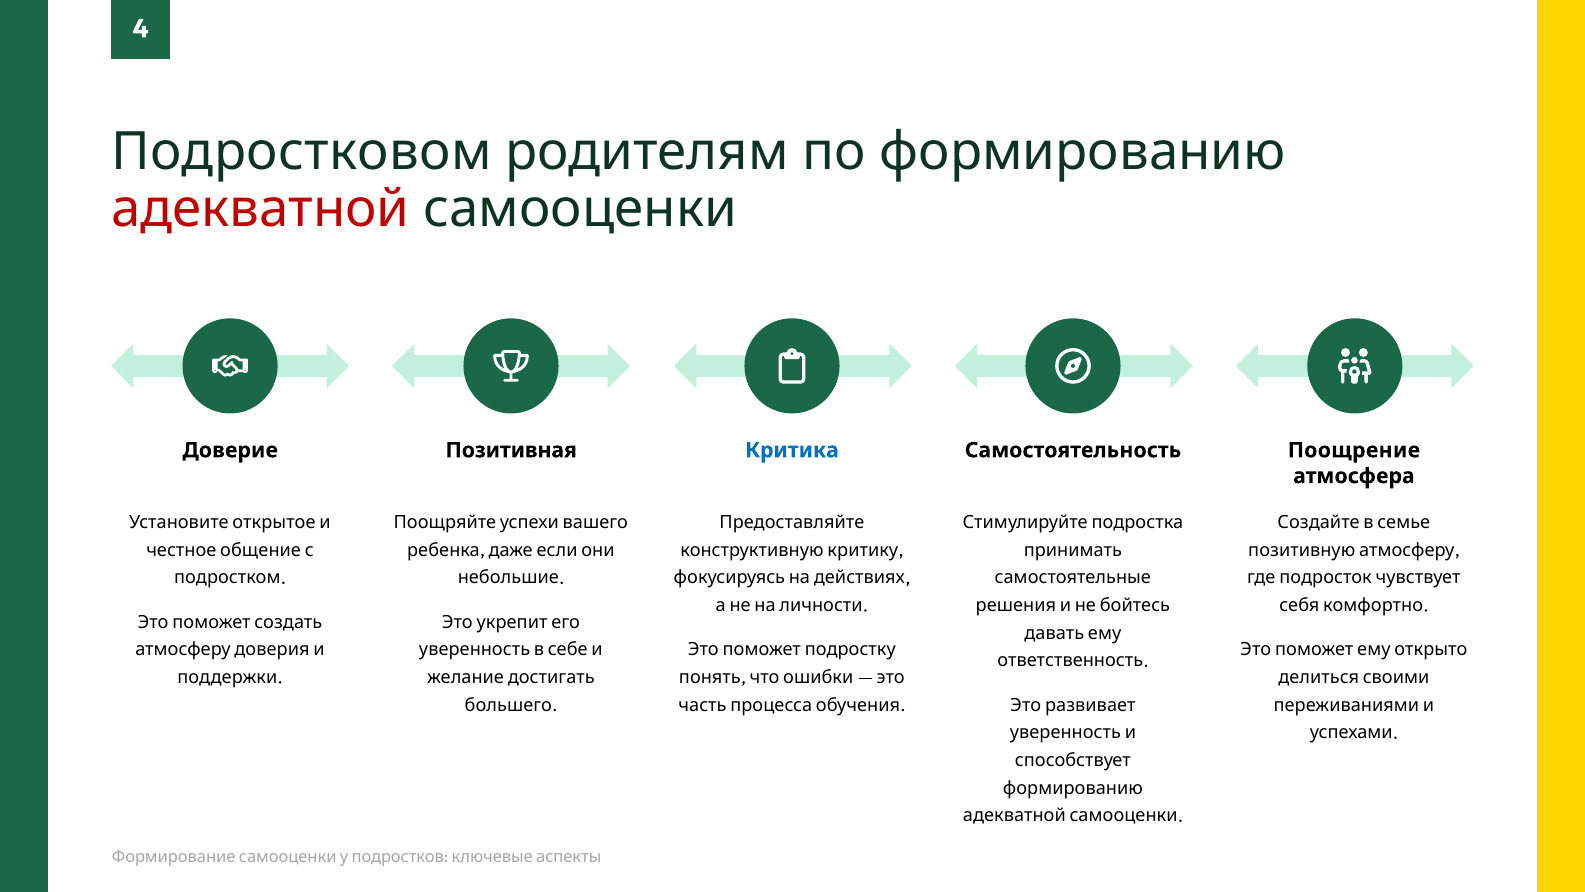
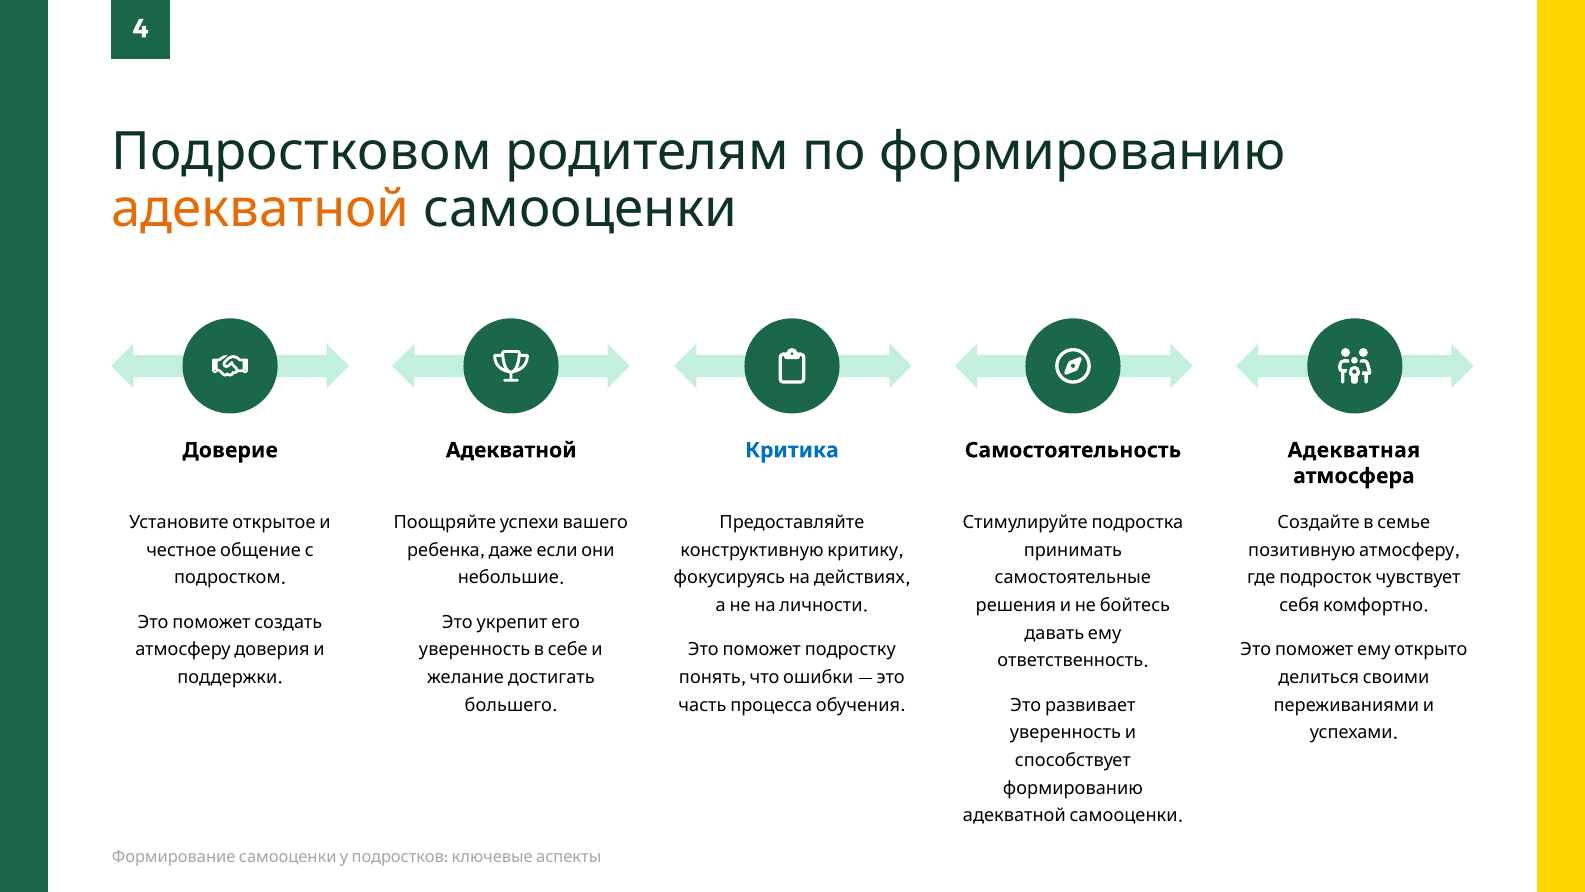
адекватной at (260, 209) colour: red -> orange
Позитивная at (511, 450): Позитивная -> Адекватной
Поощрение: Поощрение -> Адекватная
